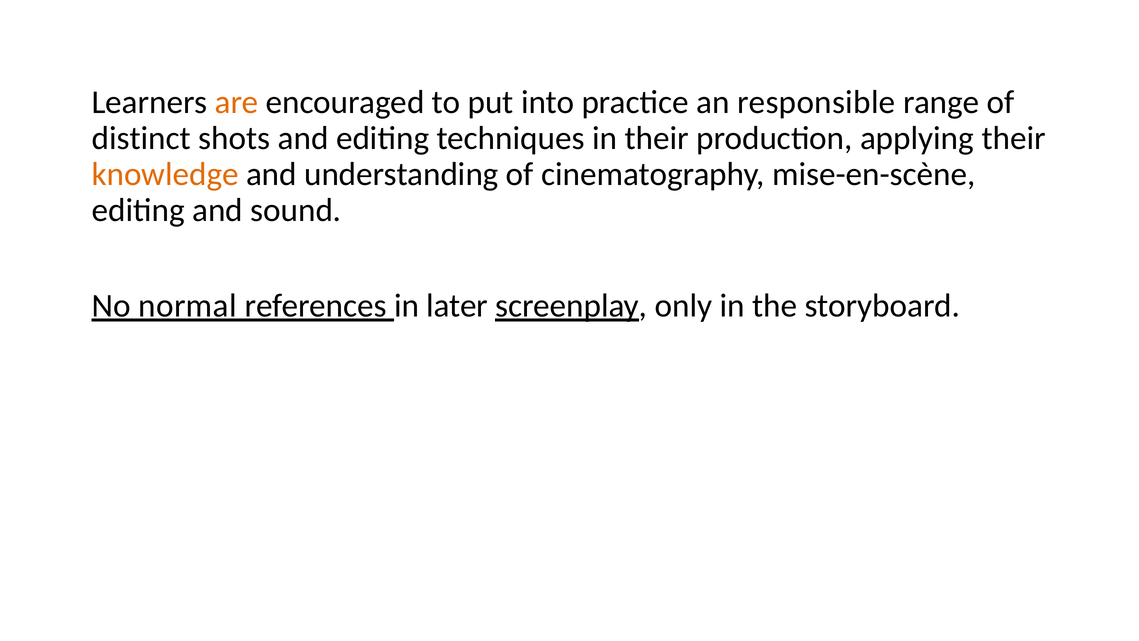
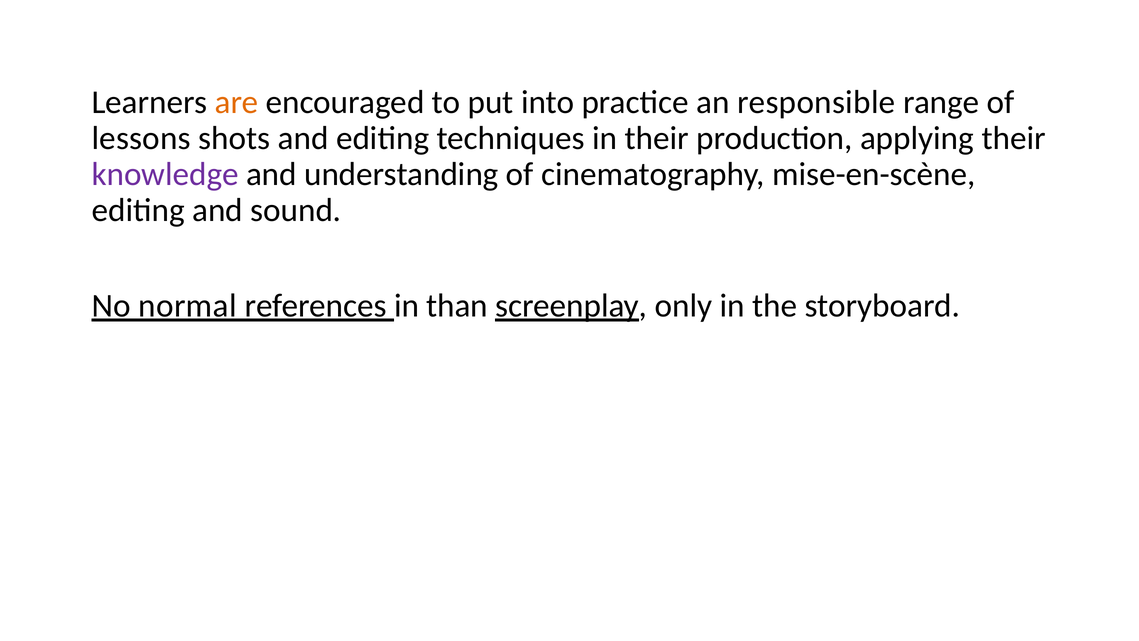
distinct: distinct -> lessons
knowledge colour: orange -> purple
later: later -> than
